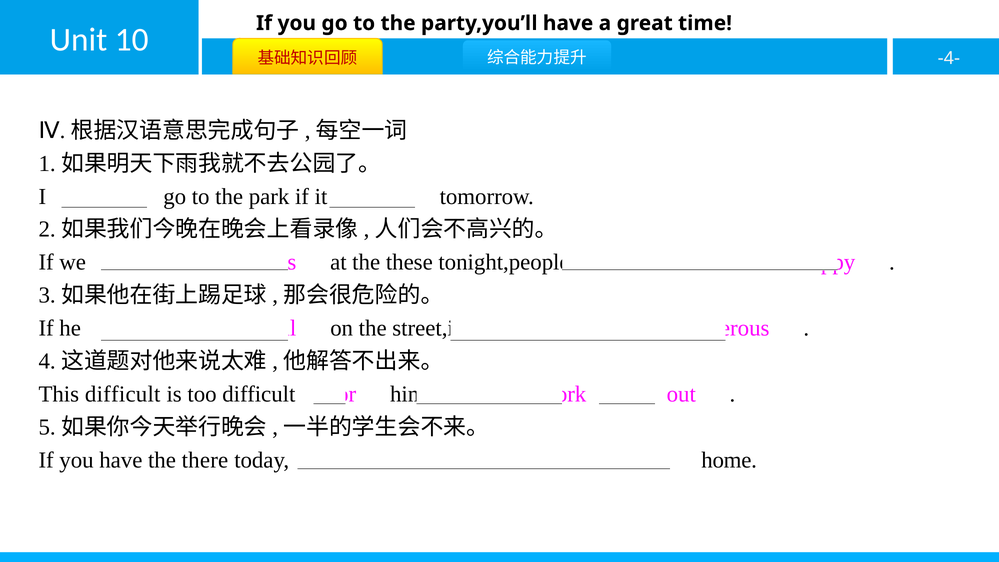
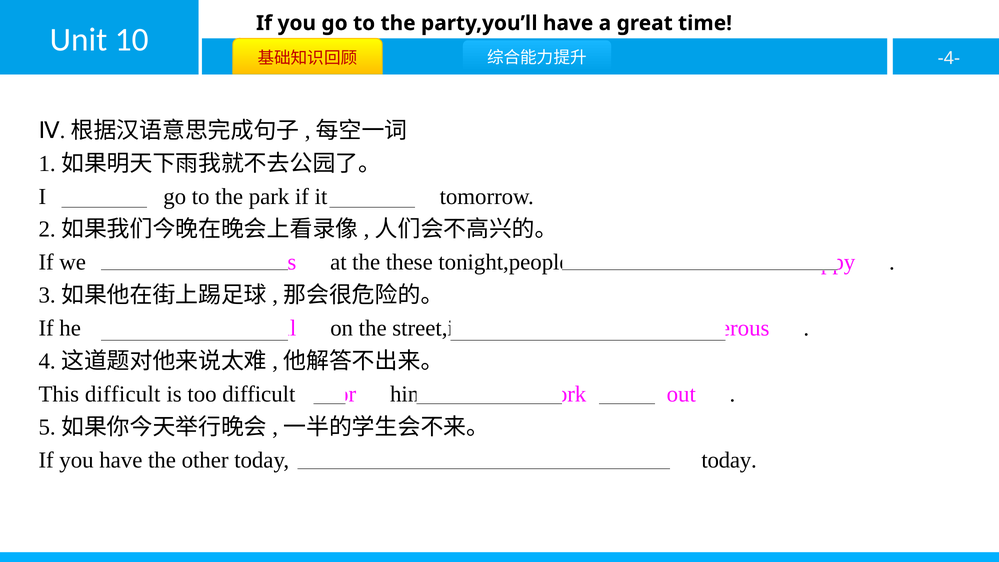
there: there -> other
home at (729, 460): home -> today
